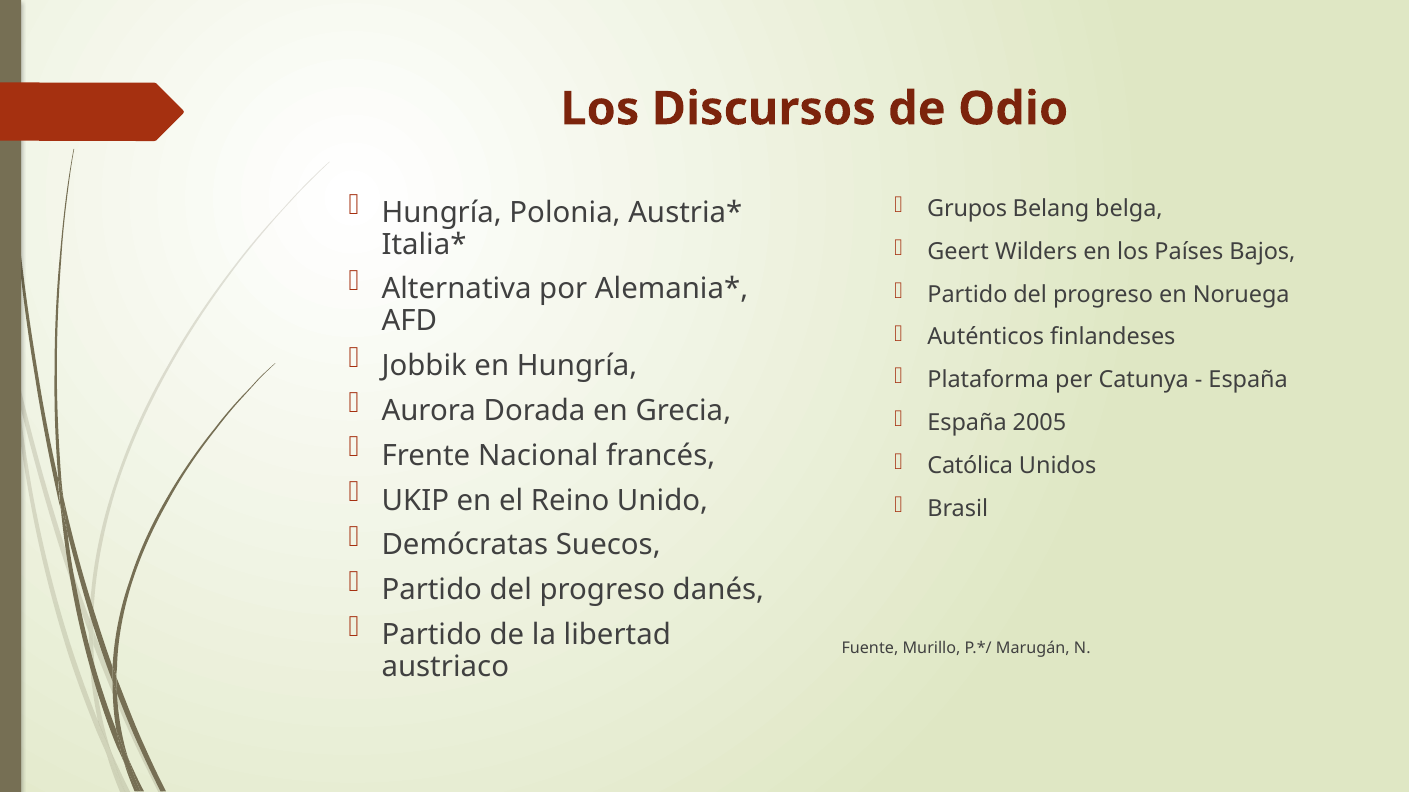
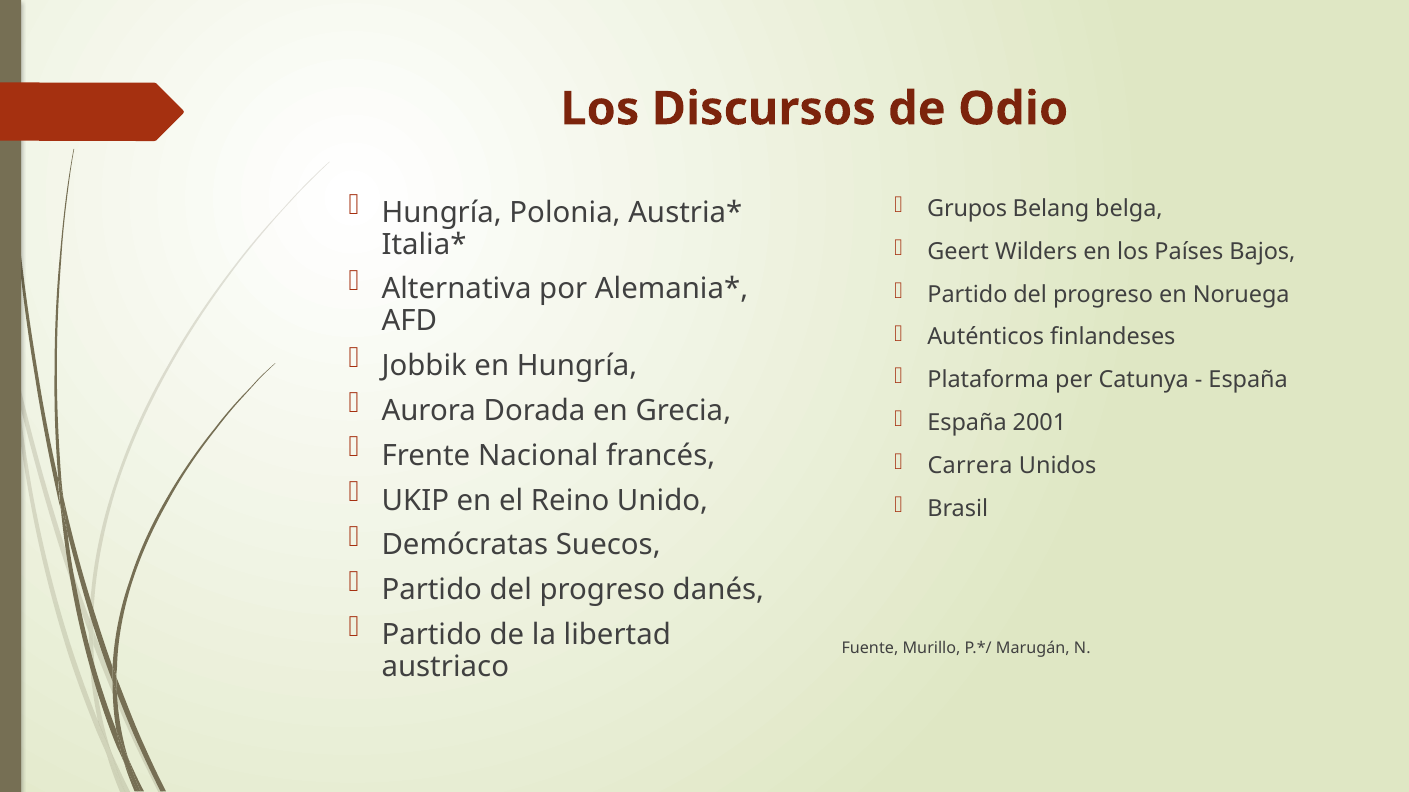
2005: 2005 -> 2001
Católica: Católica -> Carrera
